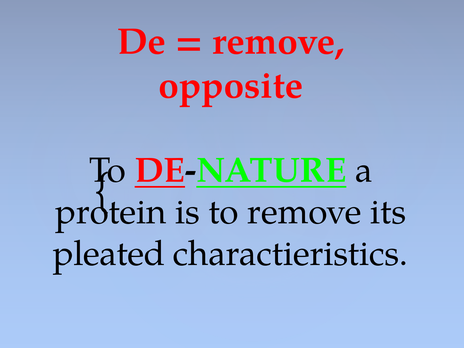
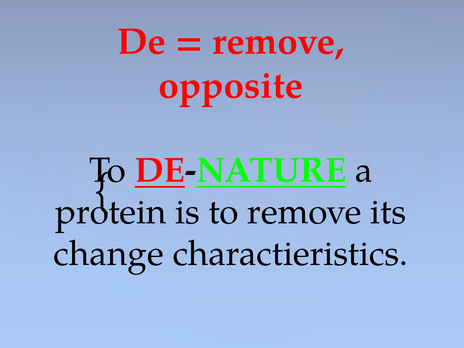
pleated: pleated -> change
